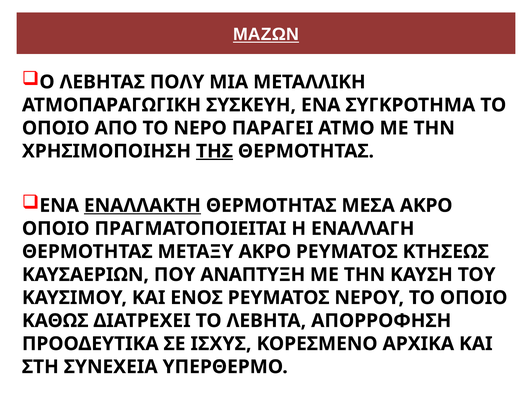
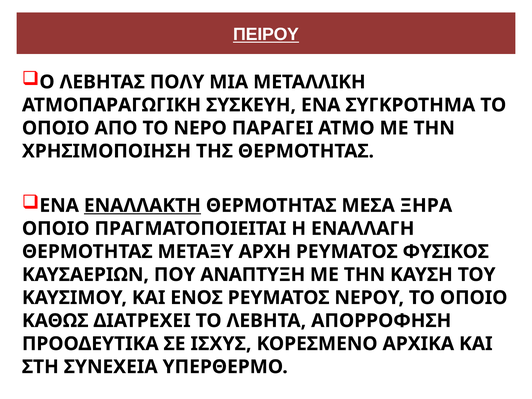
ΜΑΖΩΝ: ΜΑΖΩΝ -> ΠΕΙΡΟΥ
ΤΗΣ underline: present -> none
ΜΕΣΑ ΑΚΡΟ: ΑΚΡΟ -> ΞΗΡΑ
ΜΕΤΑΞΥ ΑΚΡΟ: ΑΚΡΟ -> ΑΡΧΗ
ΚΤΗΣΕΩΣ: ΚΤΗΣΕΩΣ -> ΦΥΣΙΚΟΣ
